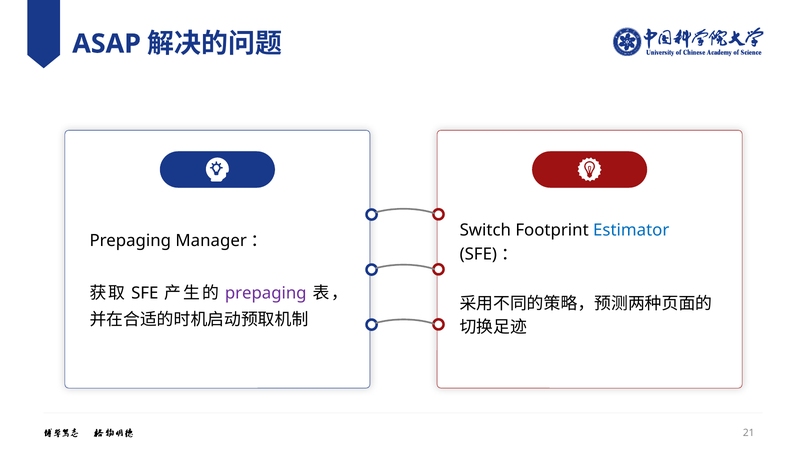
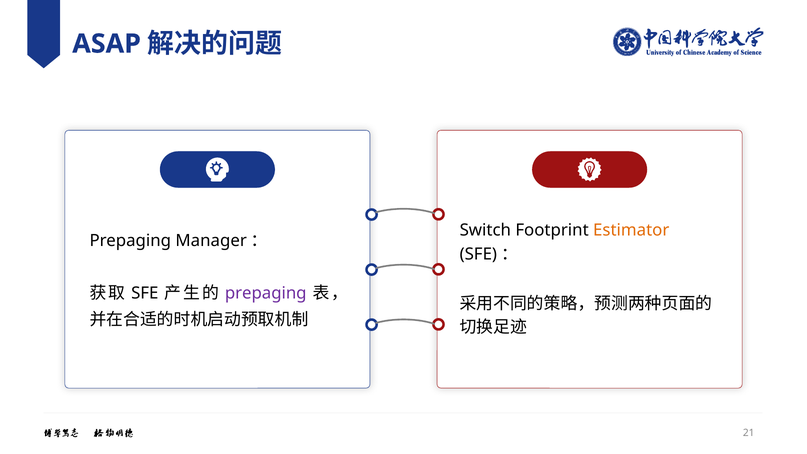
Estimator colour: blue -> orange
